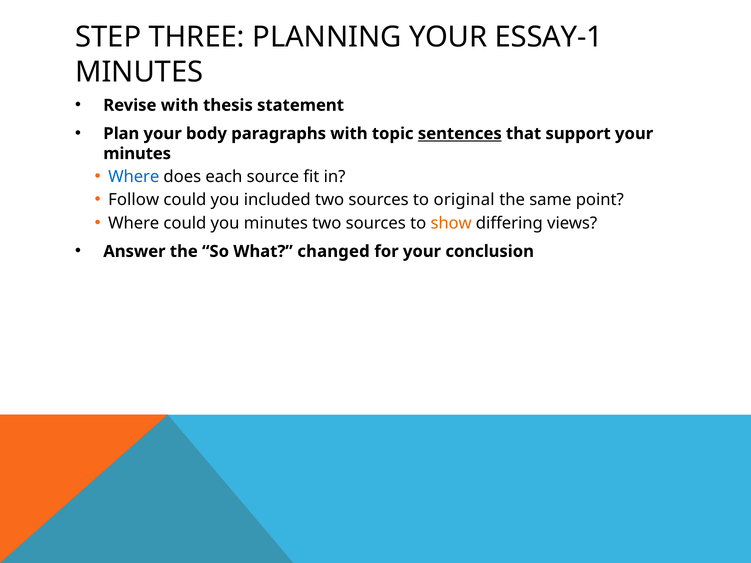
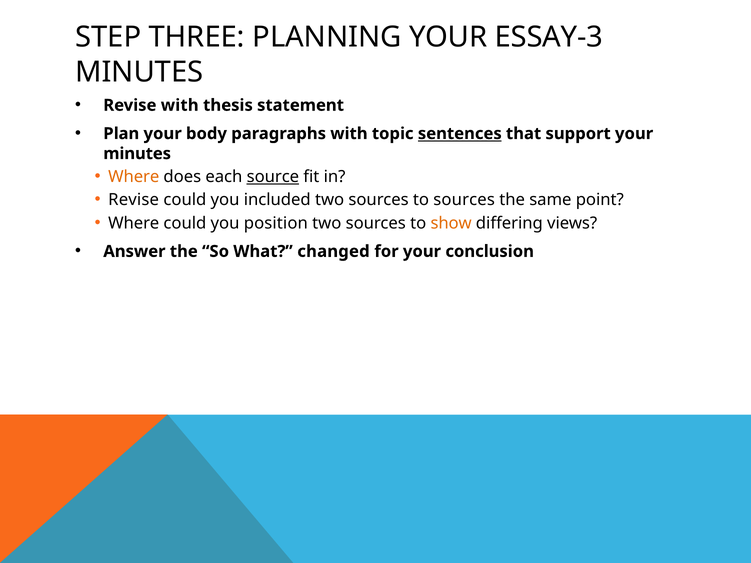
ESSAY-1: ESSAY-1 -> ESSAY-3
Where at (134, 177) colour: blue -> orange
source underline: none -> present
Follow at (134, 200): Follow -> Revise
to original: original -> sources
you minutes: minutes -> position
